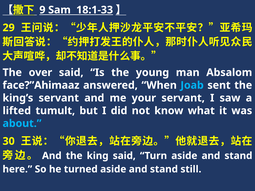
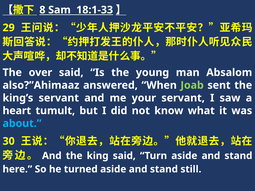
9: 9 -> 8
face?”Ahimaaz: face?”Ahimaaz -> also?”Ahimaaz
Joab colour: light blue -> light green
lifted: lifted -> heart
